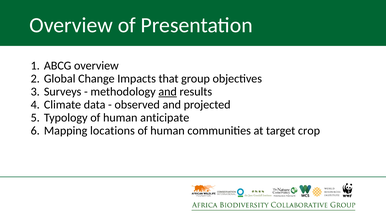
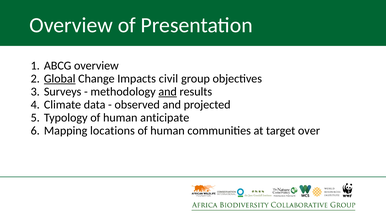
Global underline: none -> present
that: that -> civil
crop: crop -> over
